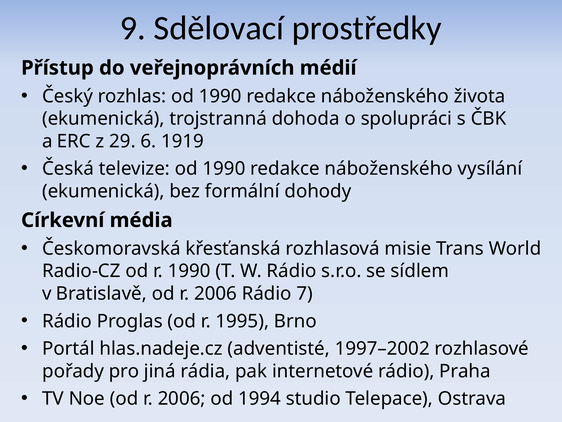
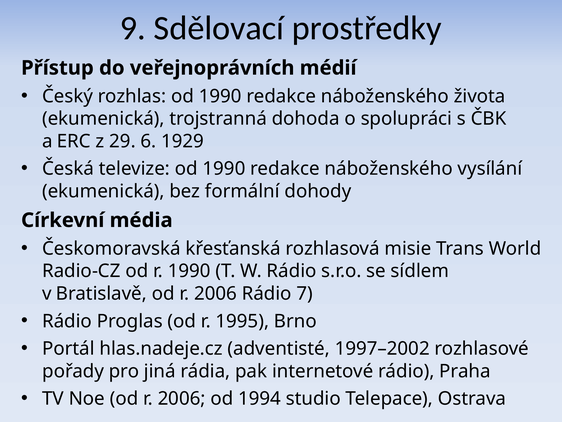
1919: 1919 -> 1929
